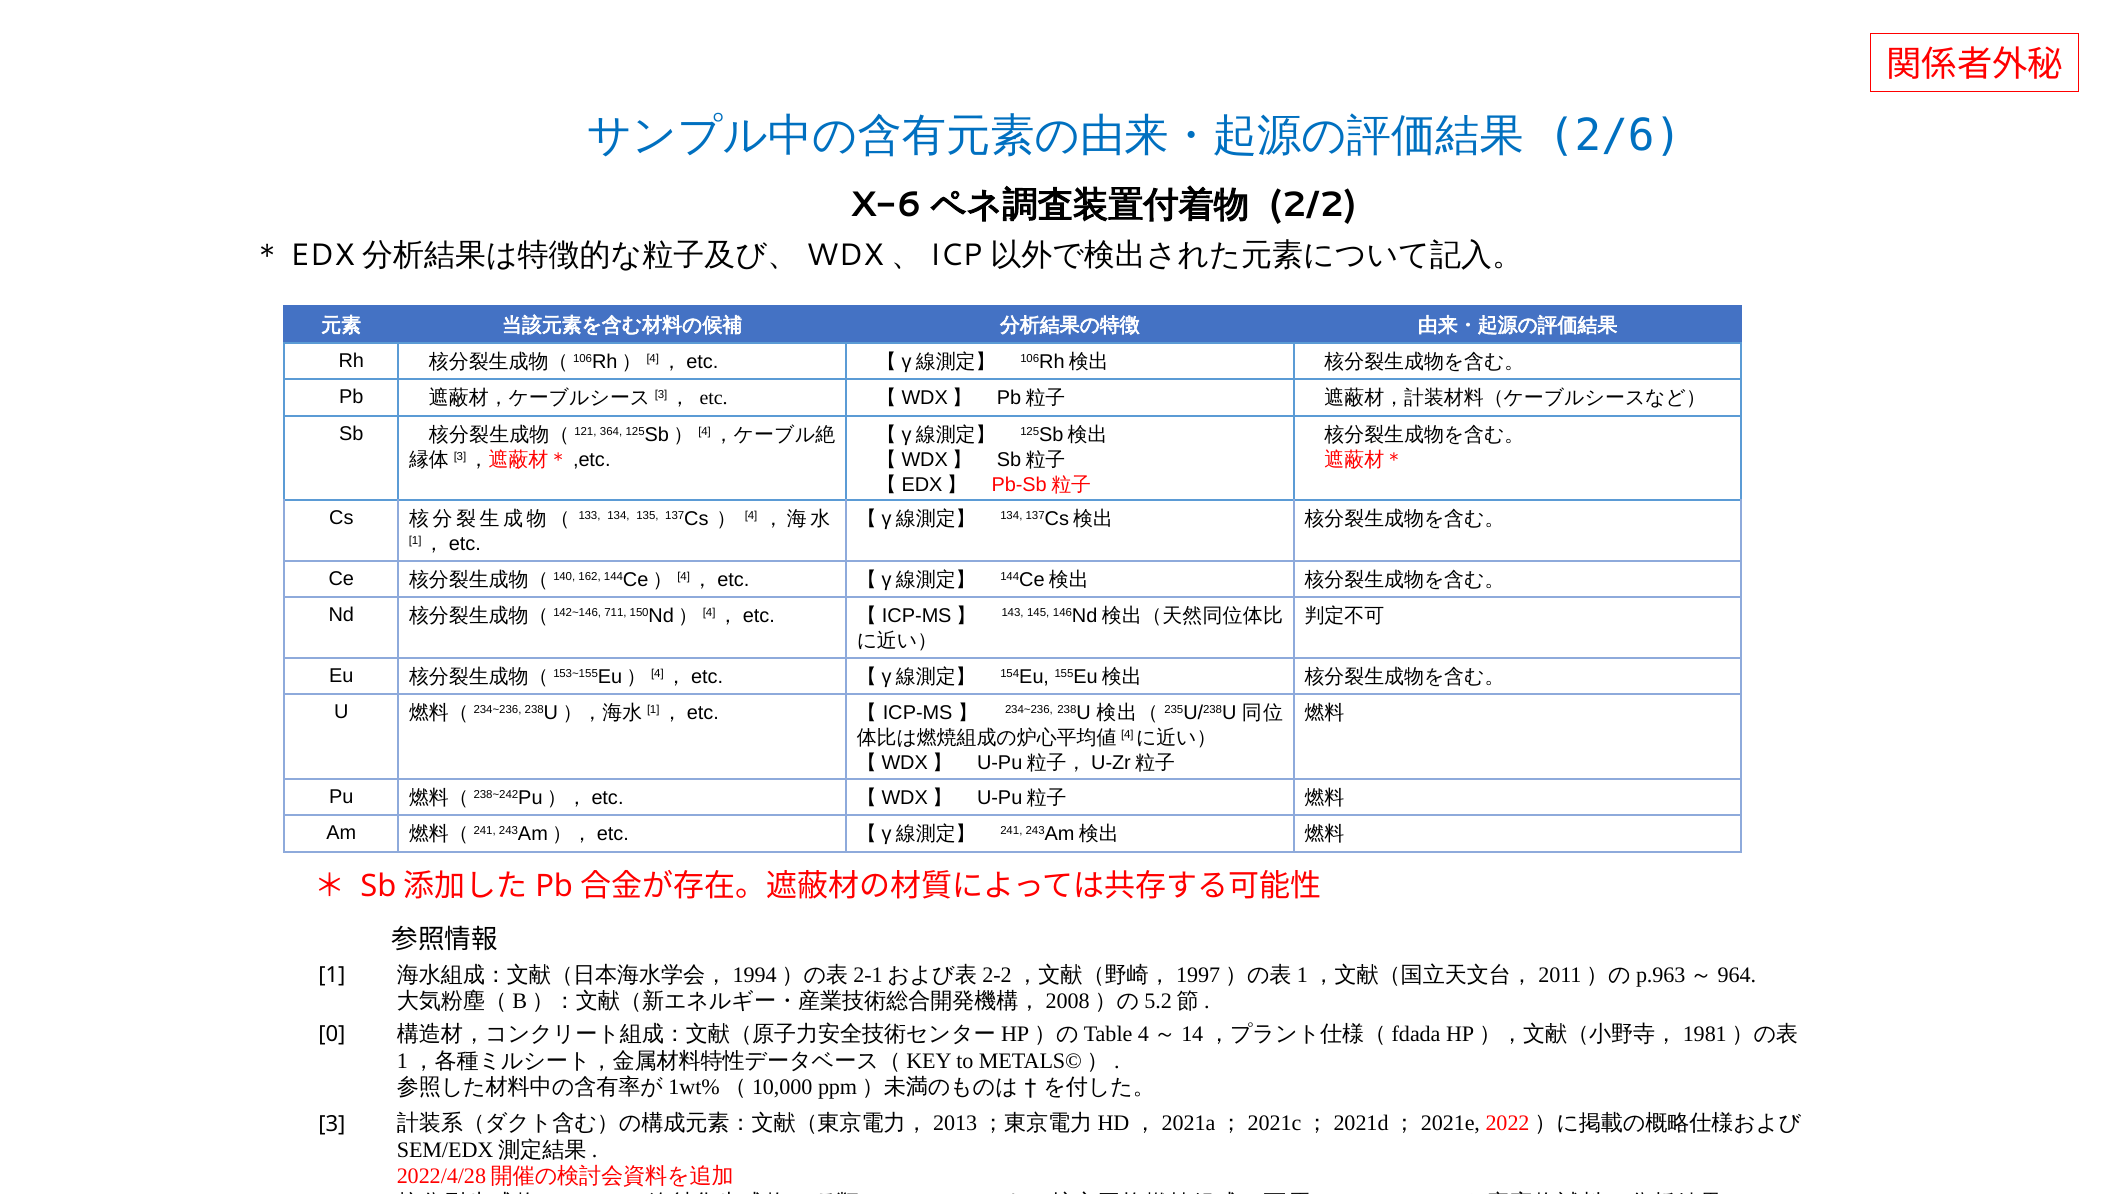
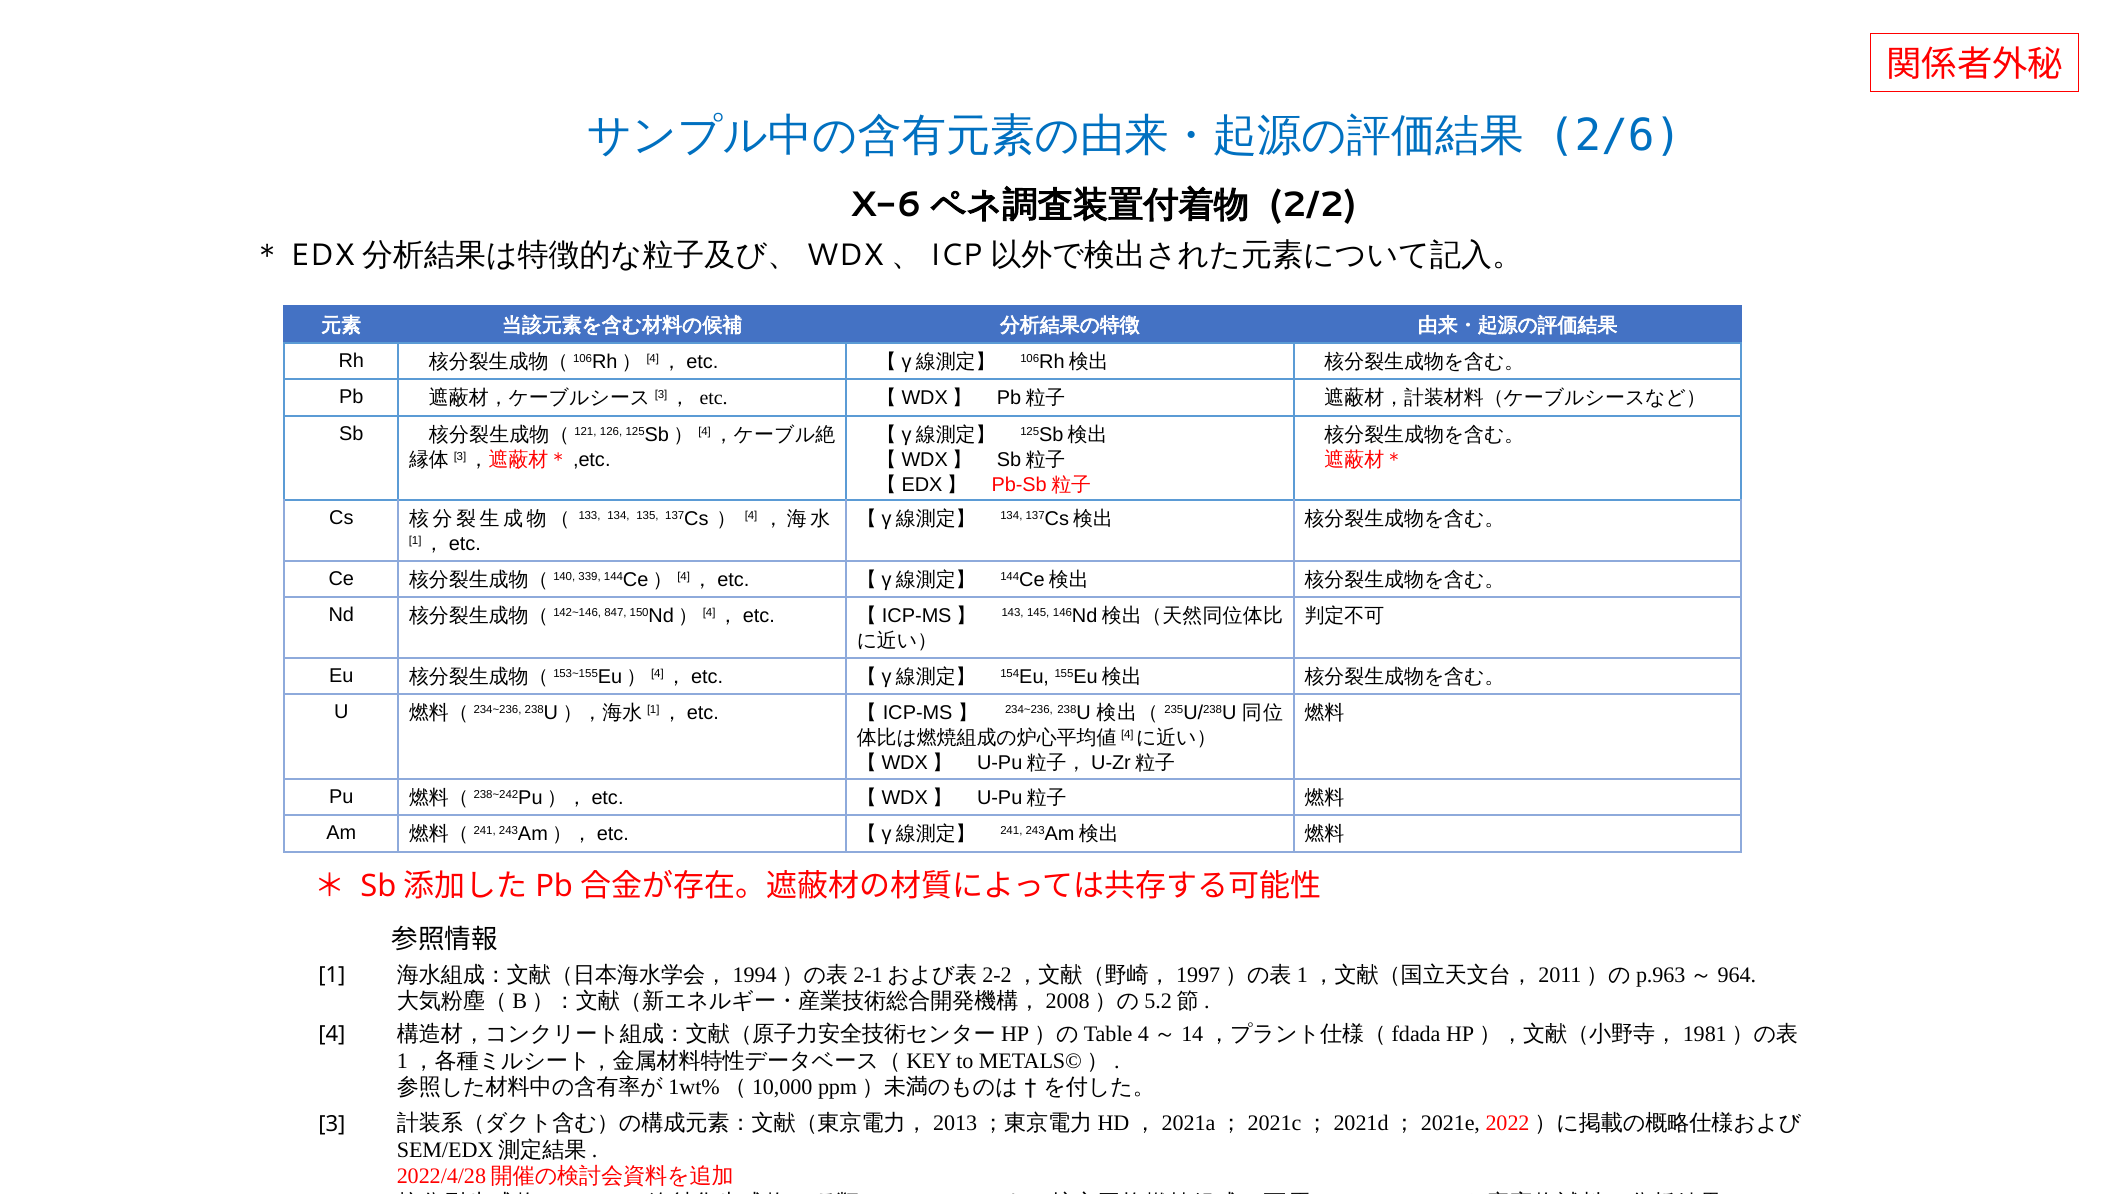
364: 364 -> 126
162: 162 -> 339
711: 711 -> 847
0 at (332, 1034): 0 -> 4
